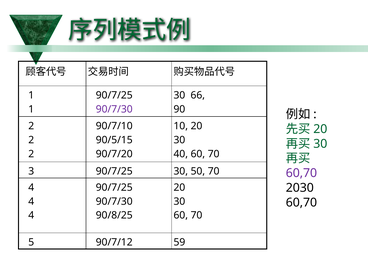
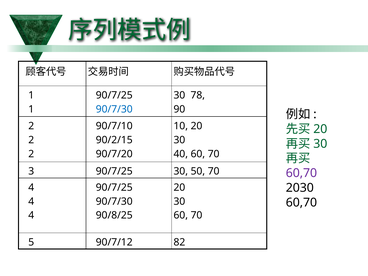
66: 66 -> 78
90/7/30 at (114, 109) colour: purple -> blue
90/5/15: 90/5/15 -> 90/2/15
59: 59 -> 82
